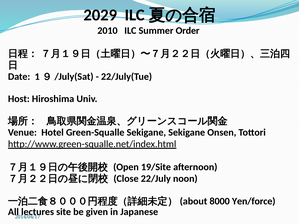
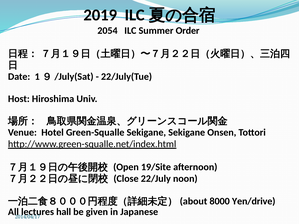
2029: 2029 -> 2019
2010: 2010 -> 2054
Yen/force: Yen/force -> Yen/drive
site: site -> hall
